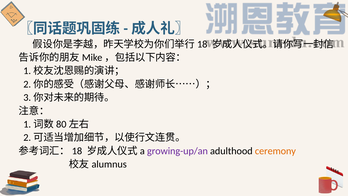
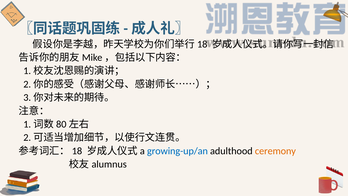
growing-up/an colour: purple -> blue
